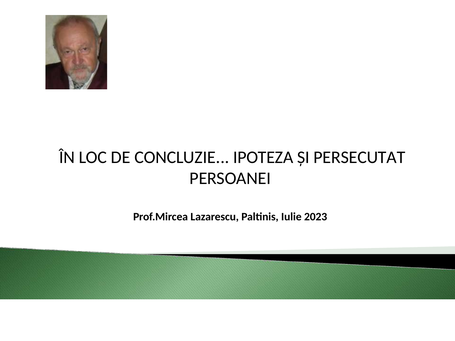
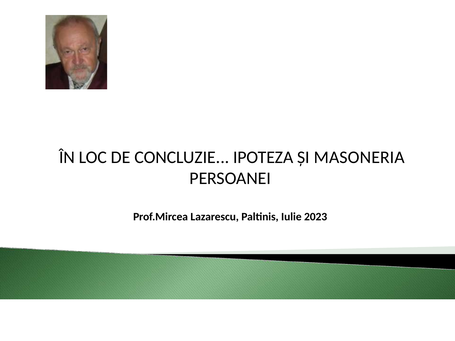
PERSECUTAT: PERSECUTAT -> MASONERIA
